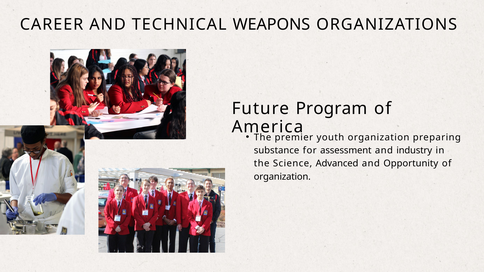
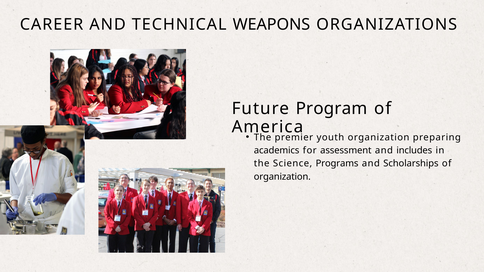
substance: substance -> academics
industry: industry -> includes
Advanced: Advanced -> Programs
Opportunity: Opportunity -> Scholarships
